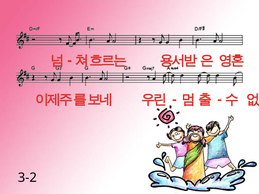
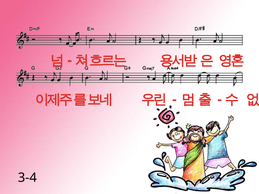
3-2: 3-2 -> 3-4
